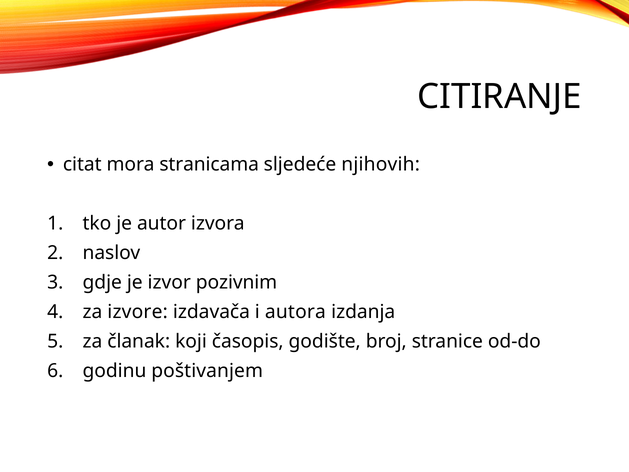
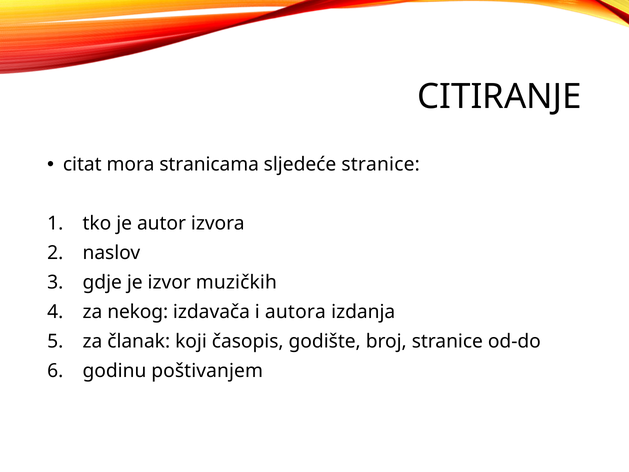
sljedeće njihovih: njihovih -> stranice
pozivnim: pozivnim -> muzičkih
izvore: izvore -> nekog
